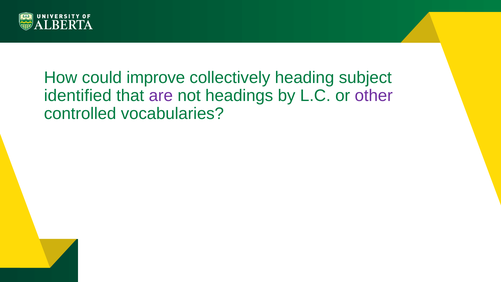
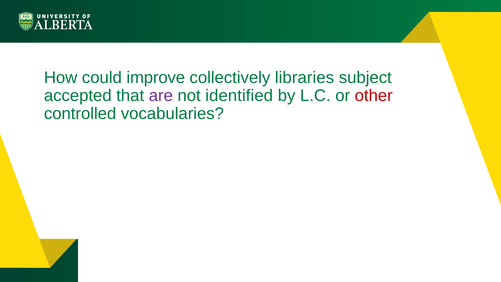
heading: heading -> libraries
identified: identified -> accepted
headings: headings -> identified
other colour: purple -> red
